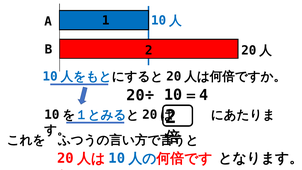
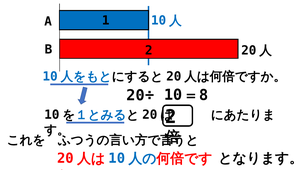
4: 4 -> 8
